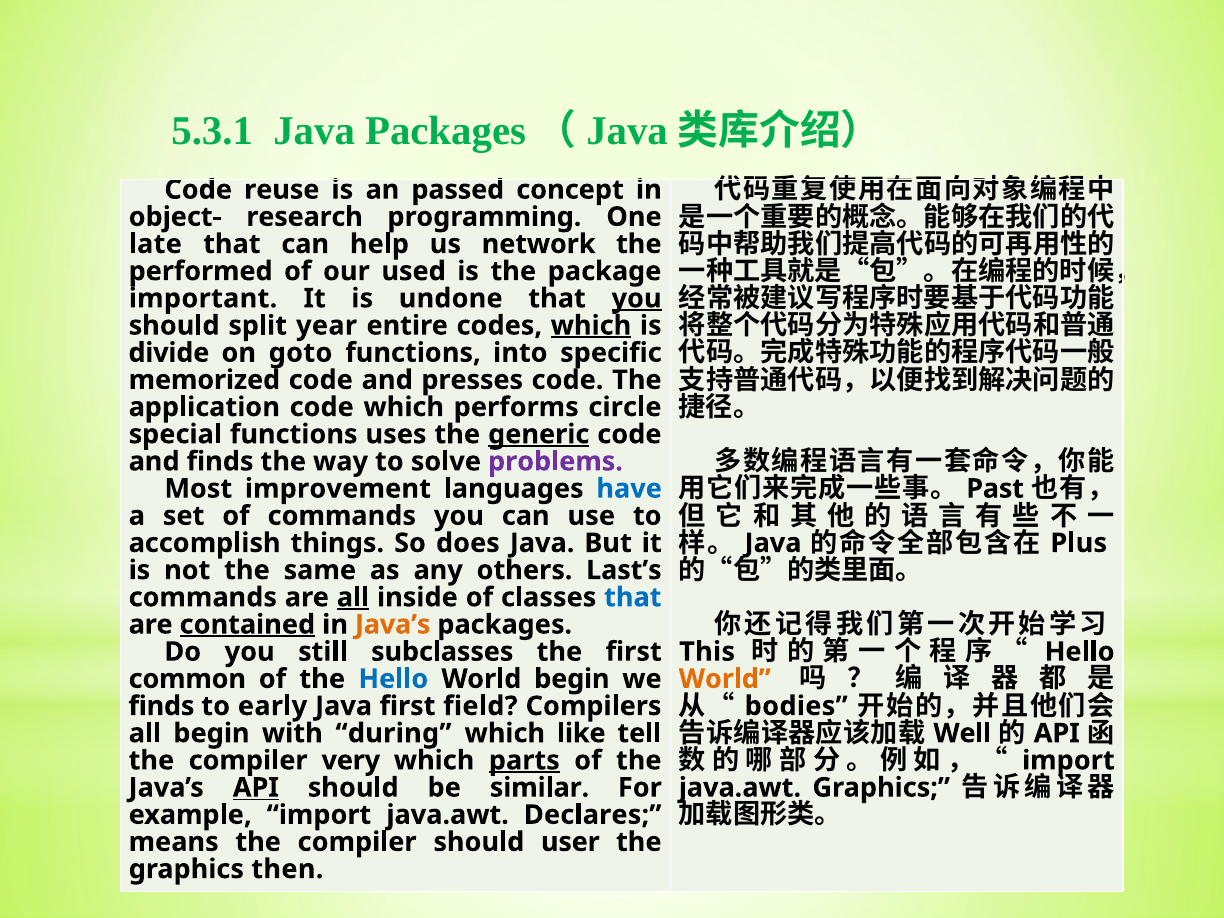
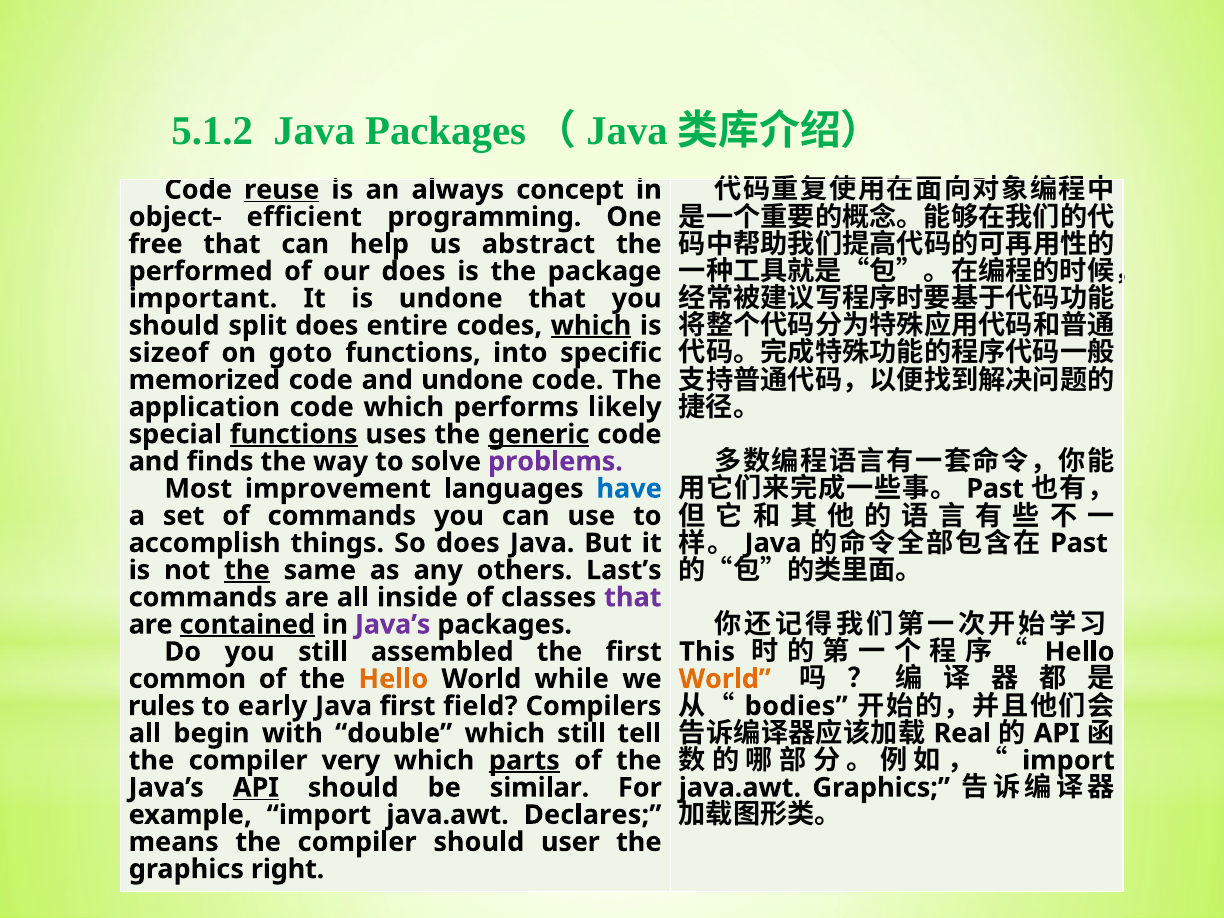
5.3.1: 5.3.1 -> 5.1.2
reuse underline: none -> present
passed: passed -> always
research: research -> efficient
late: late -> free
network: network -> abstract
our used: used -> does
you at (637, 298) underline: present -> none
split year: year -> does
divide: divide -> sizeof
and presses: presses -> undone
circle: circle -> likely
functions at (294, 434) underline: none -> present
Plus at (1079, 543): Plus -> Past
the at (247, 570) underline: none -> present
all at (353, 597) underline: present -> none
that at (633, 597) colour: blue -> purple
Java’s at (393, 625) colour: orange -> purple
subclasses: subclasses -> assembled
Hello at (393, 679) colour: blue -> orange
World begin: begin -> while
finds at (161, 706): finds -> rules
Well: Well -> Real
during: during -> double
which like: like -> still
then: then -> right
